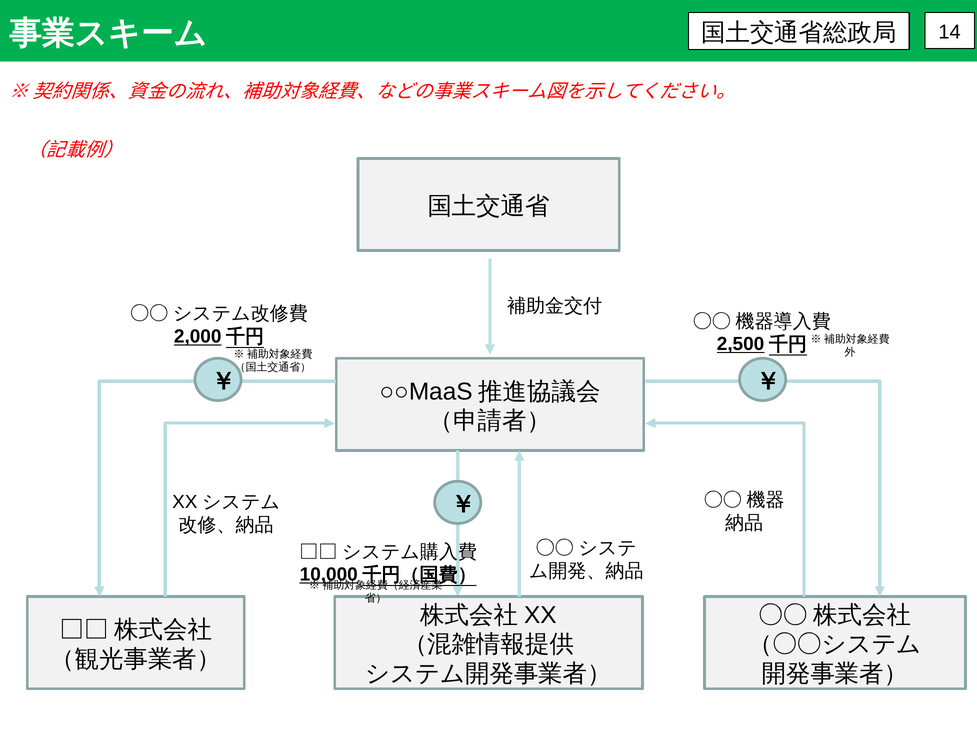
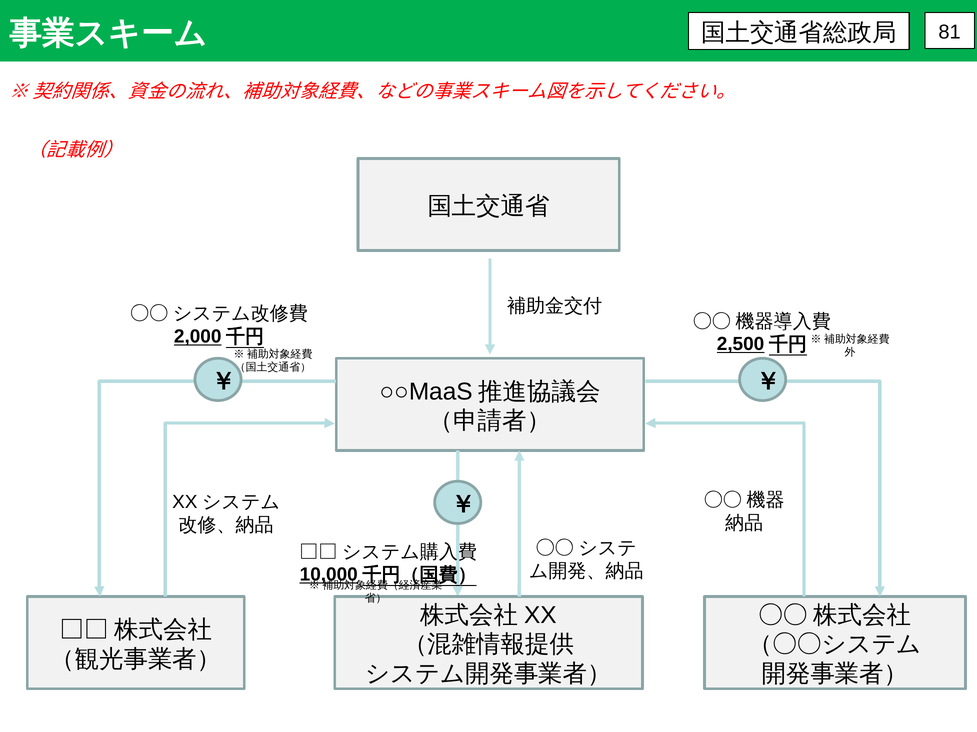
14: 14 -> 81
